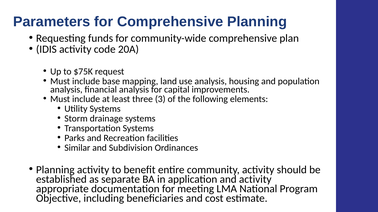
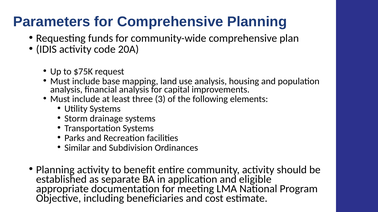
and activity: activity -> eligible
